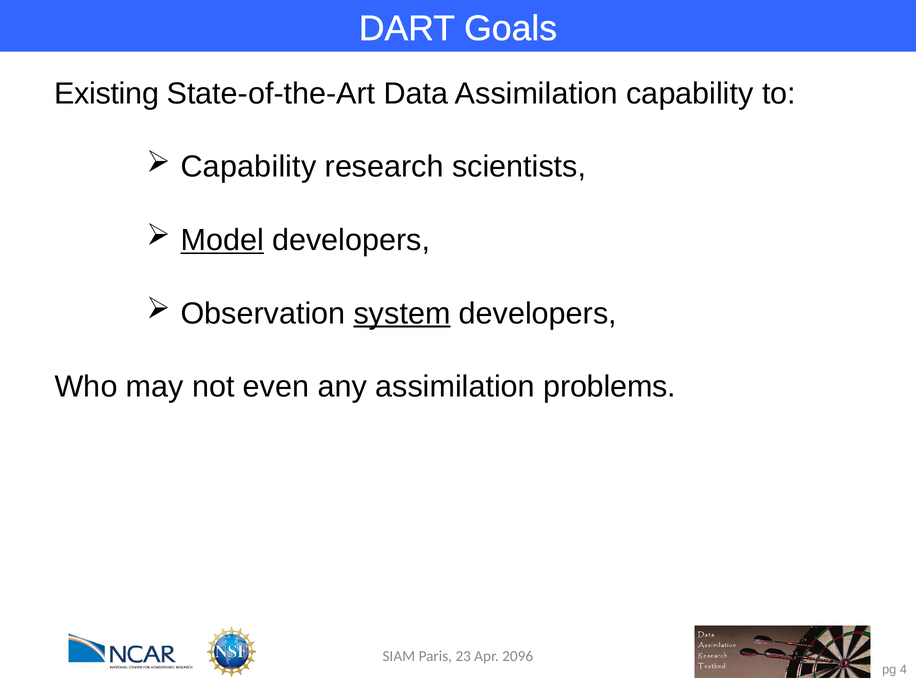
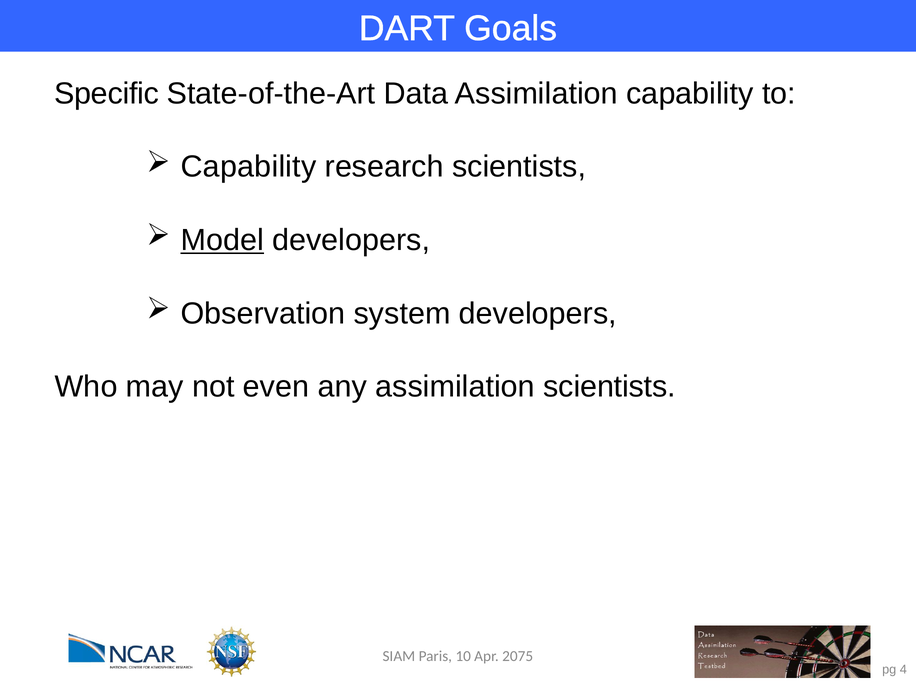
Existing: Existing -> Specific
system underline: present -> none
assimilation problems: problems -> scientists
23: 23 -> 10
2096: 2096 -> 2075
